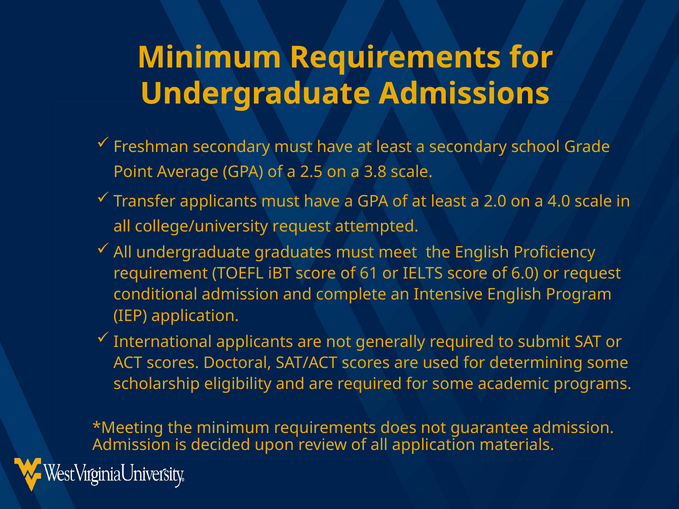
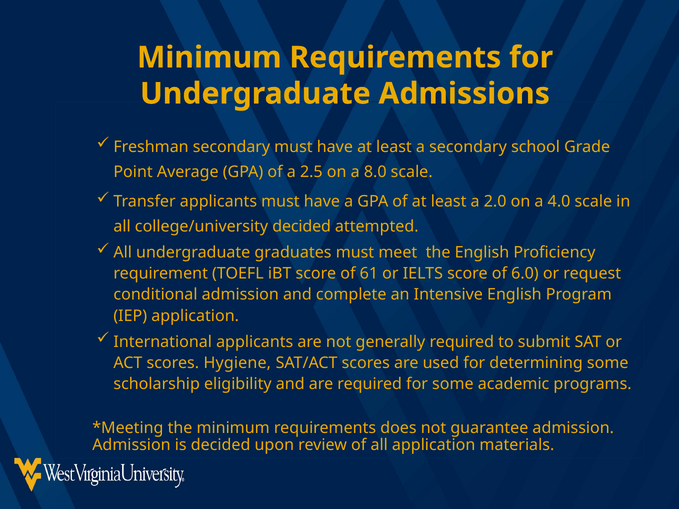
3.8: 3.8 -> 8.0
college/university request: request -> decided
Doctoral: Doctoral -> Hygiene
